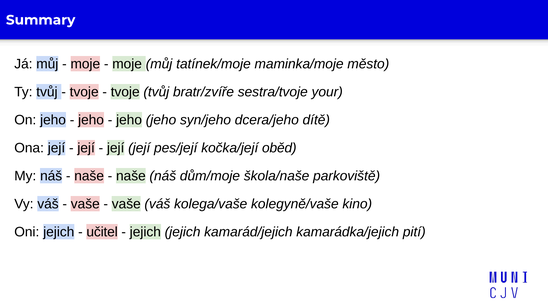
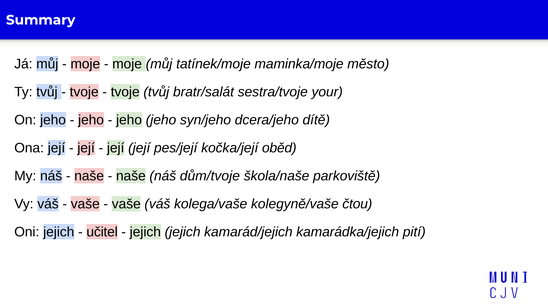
bratr/zvíře: bratr/zvíře -> bratr/salát
dům/moje: dům/moje -> dům/tvoje
kino: kino -> čtou
